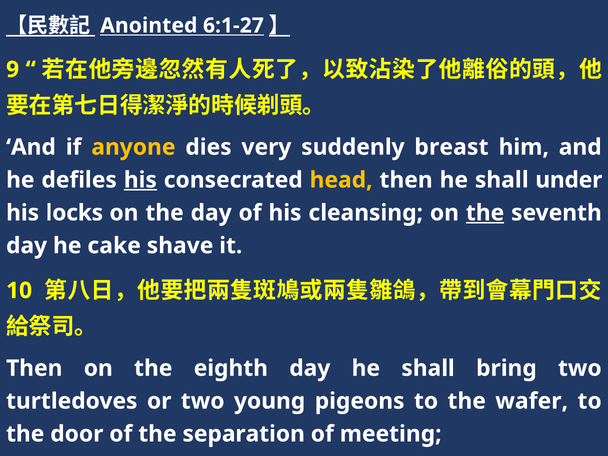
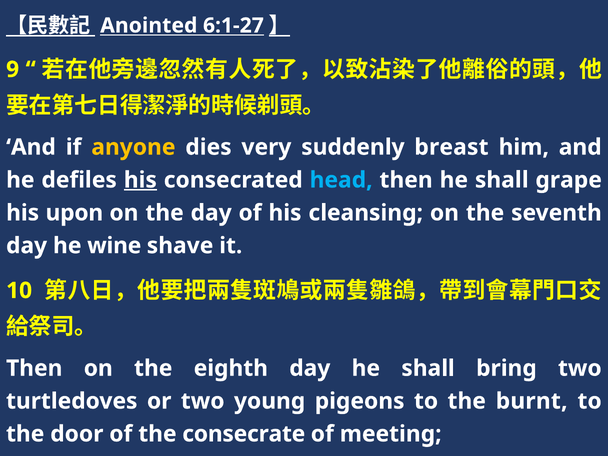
head colour: yellow -> light blue
under: under -> grape
locks: locks -> upon
the at (485, 213) underline: present -> none
cake: cake -> wine
wafer: wafer -> burnt
separation: separation -> consecrate
